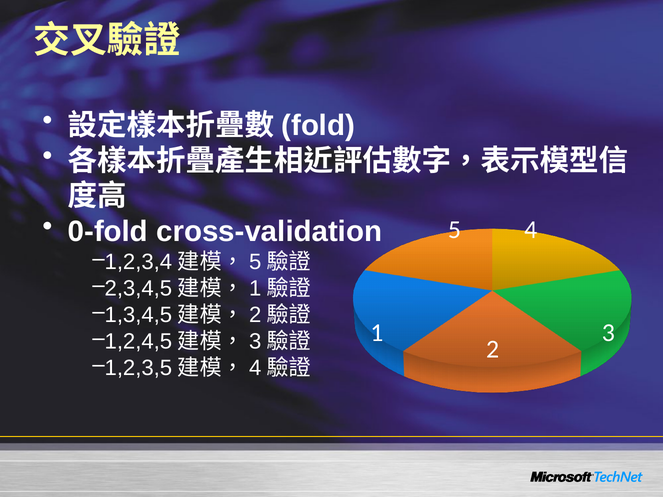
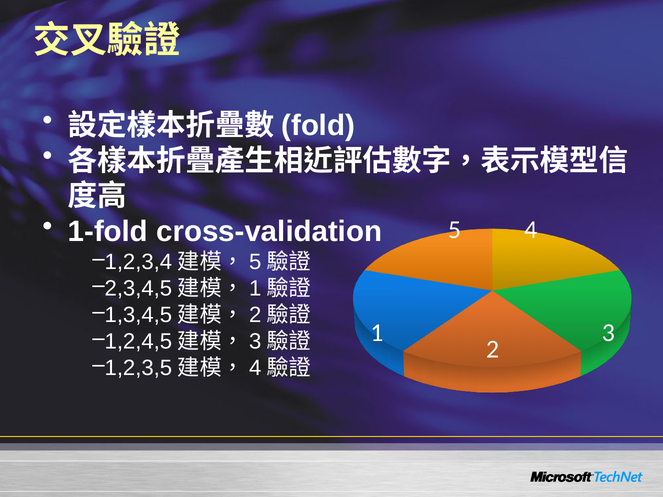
0-fold: 0-fold -> 1-fold
